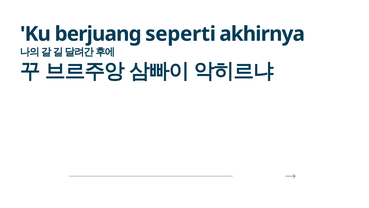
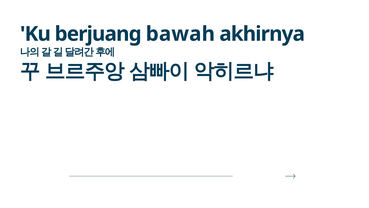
seperti: seperti -> bawah
